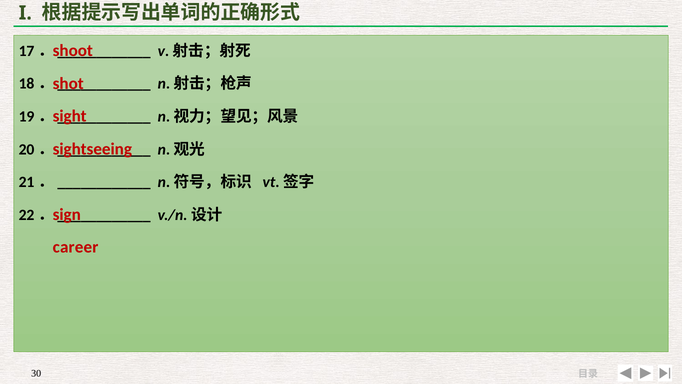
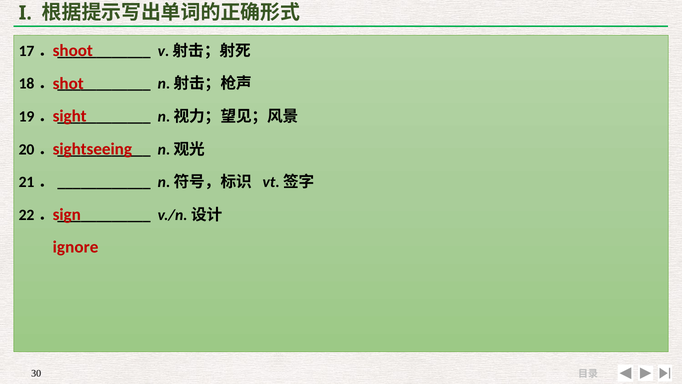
career: career -> ignore
